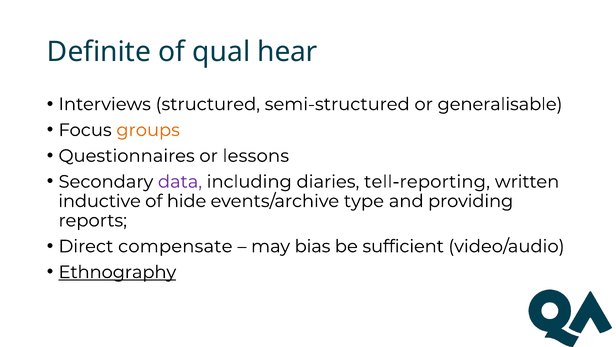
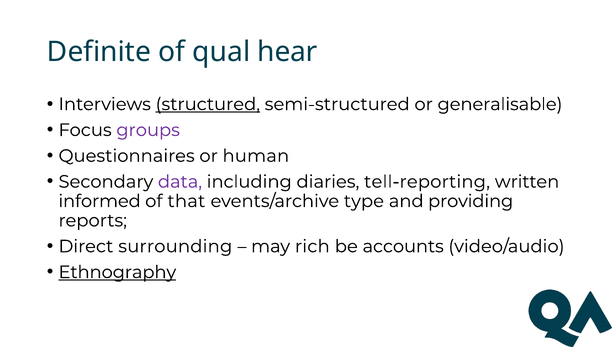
structured underline: none -> present
groups colour: orange -> purple
lessons: lessons -> human
inductive: inductive -> informed
hide: hide -> that
compensate: compensate -> surrounding
bias: bias -> rich
sufficient: sufficient -> accounts
